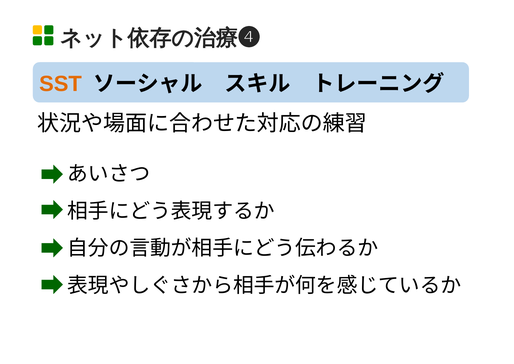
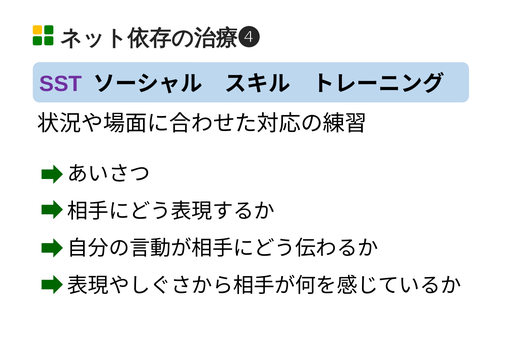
SST colour: orange -> purple
